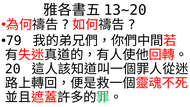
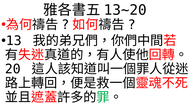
79: 79 -> 13
